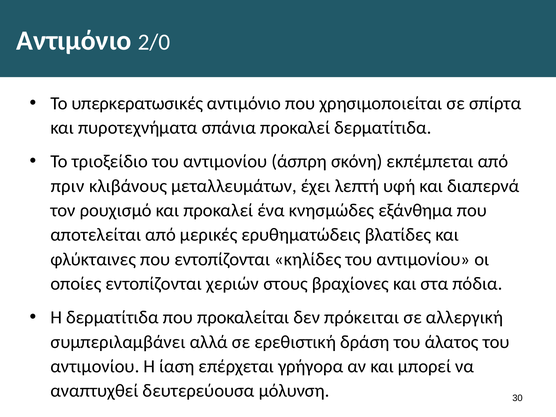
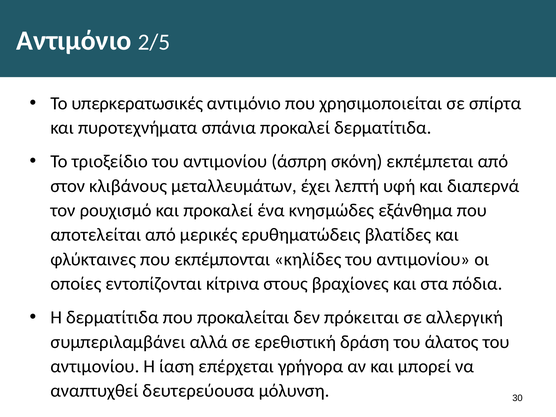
2/0: 2/0 -> 2/5
πριν: πριν -> στον
που εντοπίζονται: εντοπίζονται -> εκπέμπονται
χεριών: χεριών -> κίτρινα
